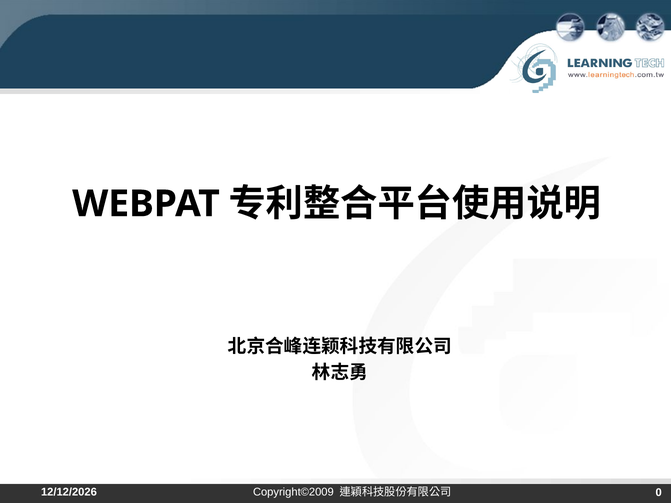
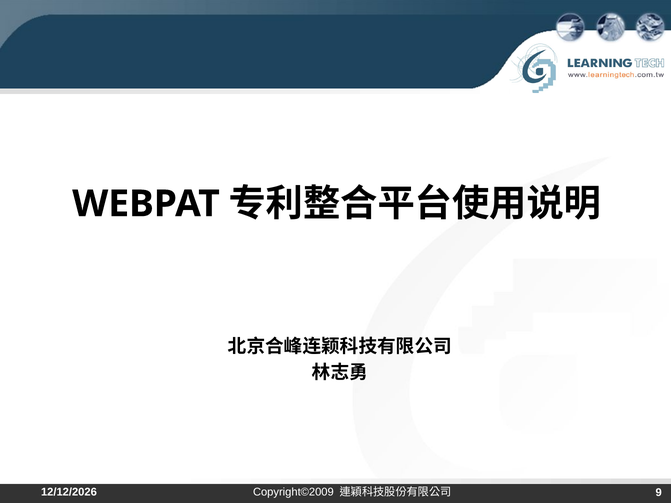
0: 0 -> 9
